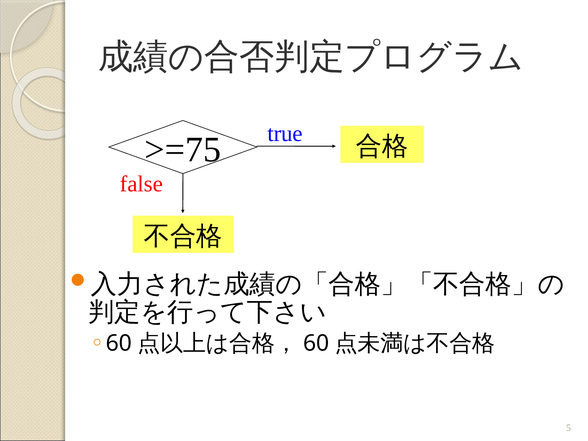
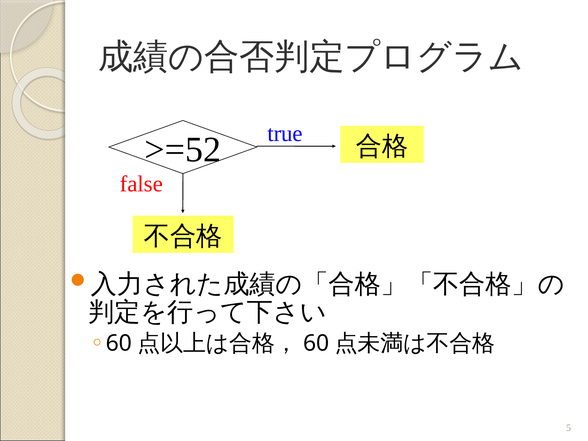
>=75: >=75 -> >=52
